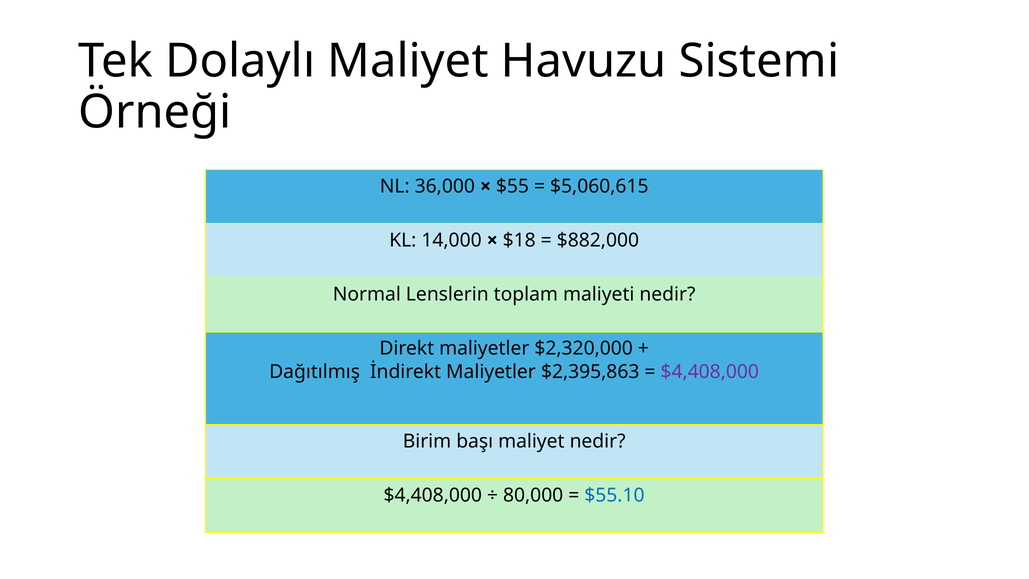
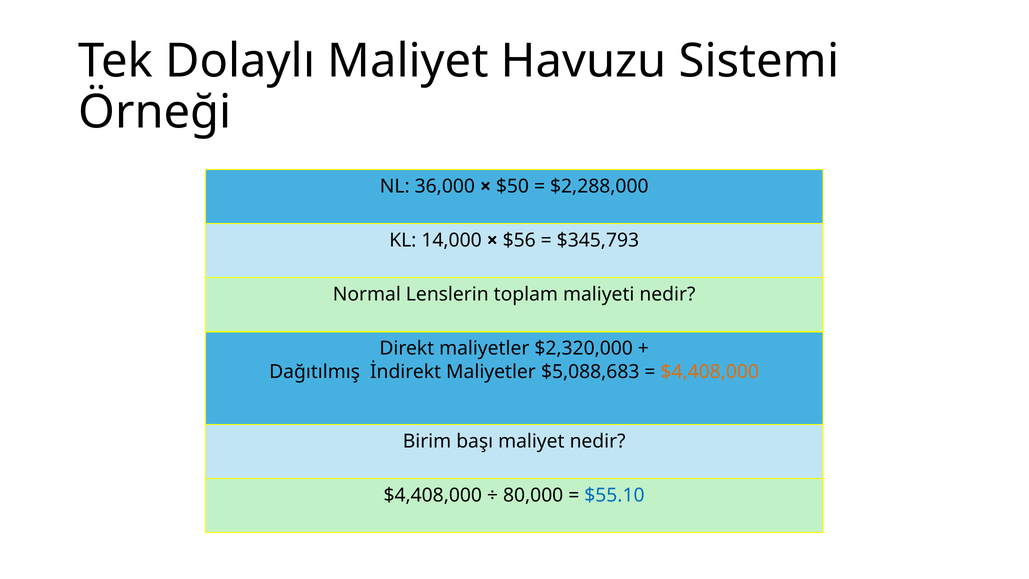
$55: $55 -> $50
$5,060,615: $5,060,615 -> $2,288,000
$18: $18 -> $56
$882,000: $882,000 -> $345,793
$2,395,863: $2,395,863 -> $5,088,683
$4,408,000 at (710, 372) colour: purple -> orange
